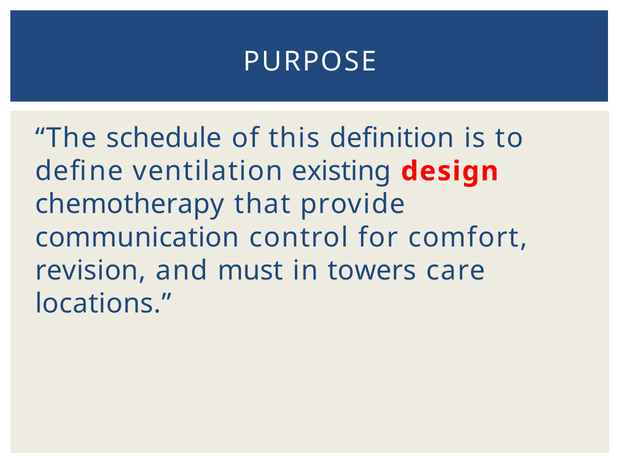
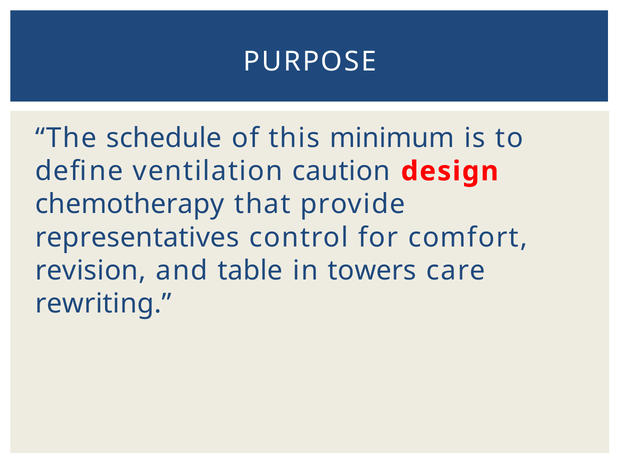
definition: definition -> minimum
existing: existing -> caution
communication: communication -> representatives
must: must -> table
locations: locations -> rewriting
